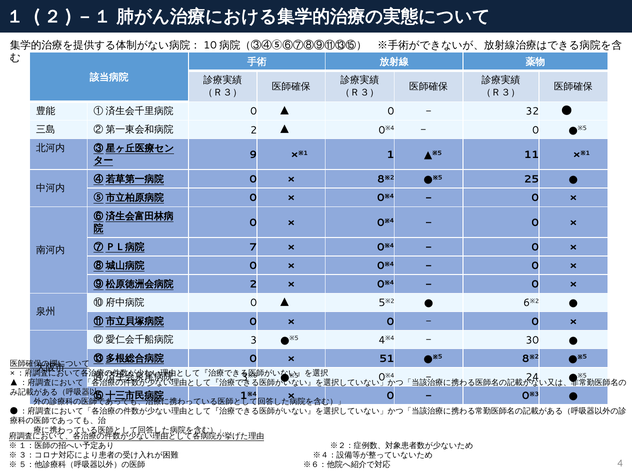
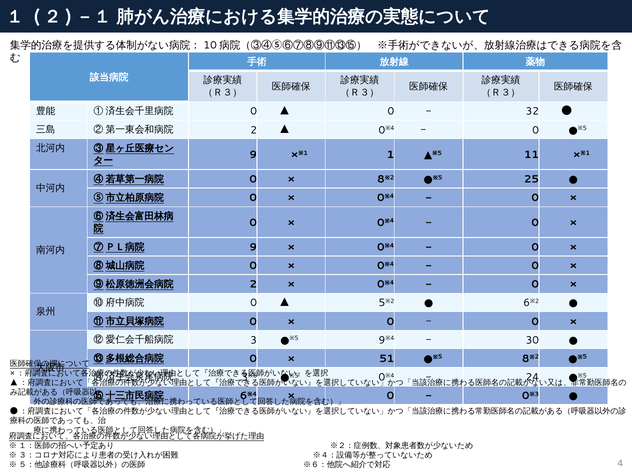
7 at (253, 247): 7 -> 9
●※5 4: 4 -> 9
1 at (244, 396): 1 -> 6
